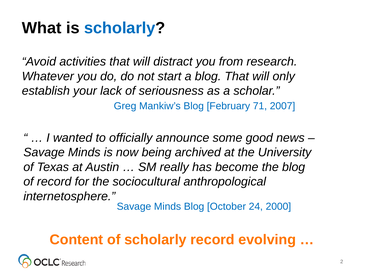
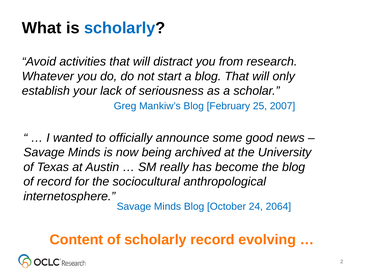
71: 71 -> 25
2000: 2000 -> 2064
